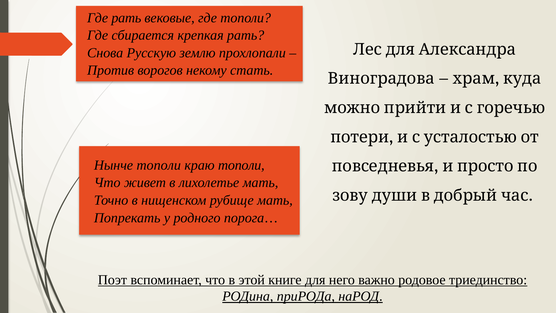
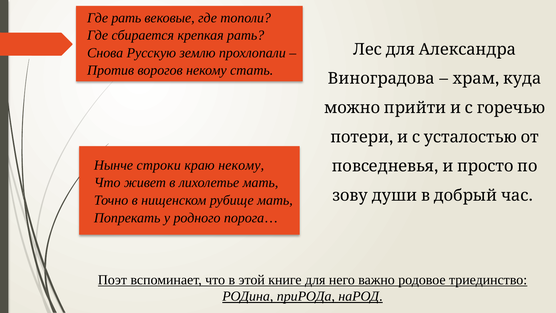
Нынче тополи: тополи -> строки
краю тополи: тополи -> некому
